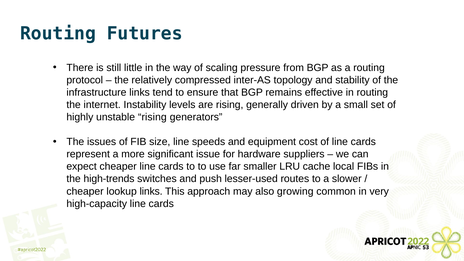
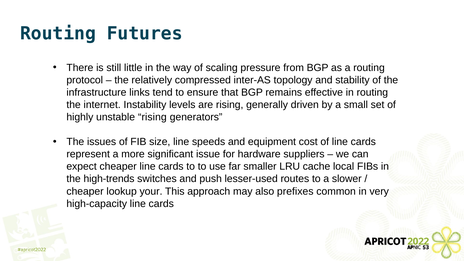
lookup links: links -> your
growing: growing -> prefixes
